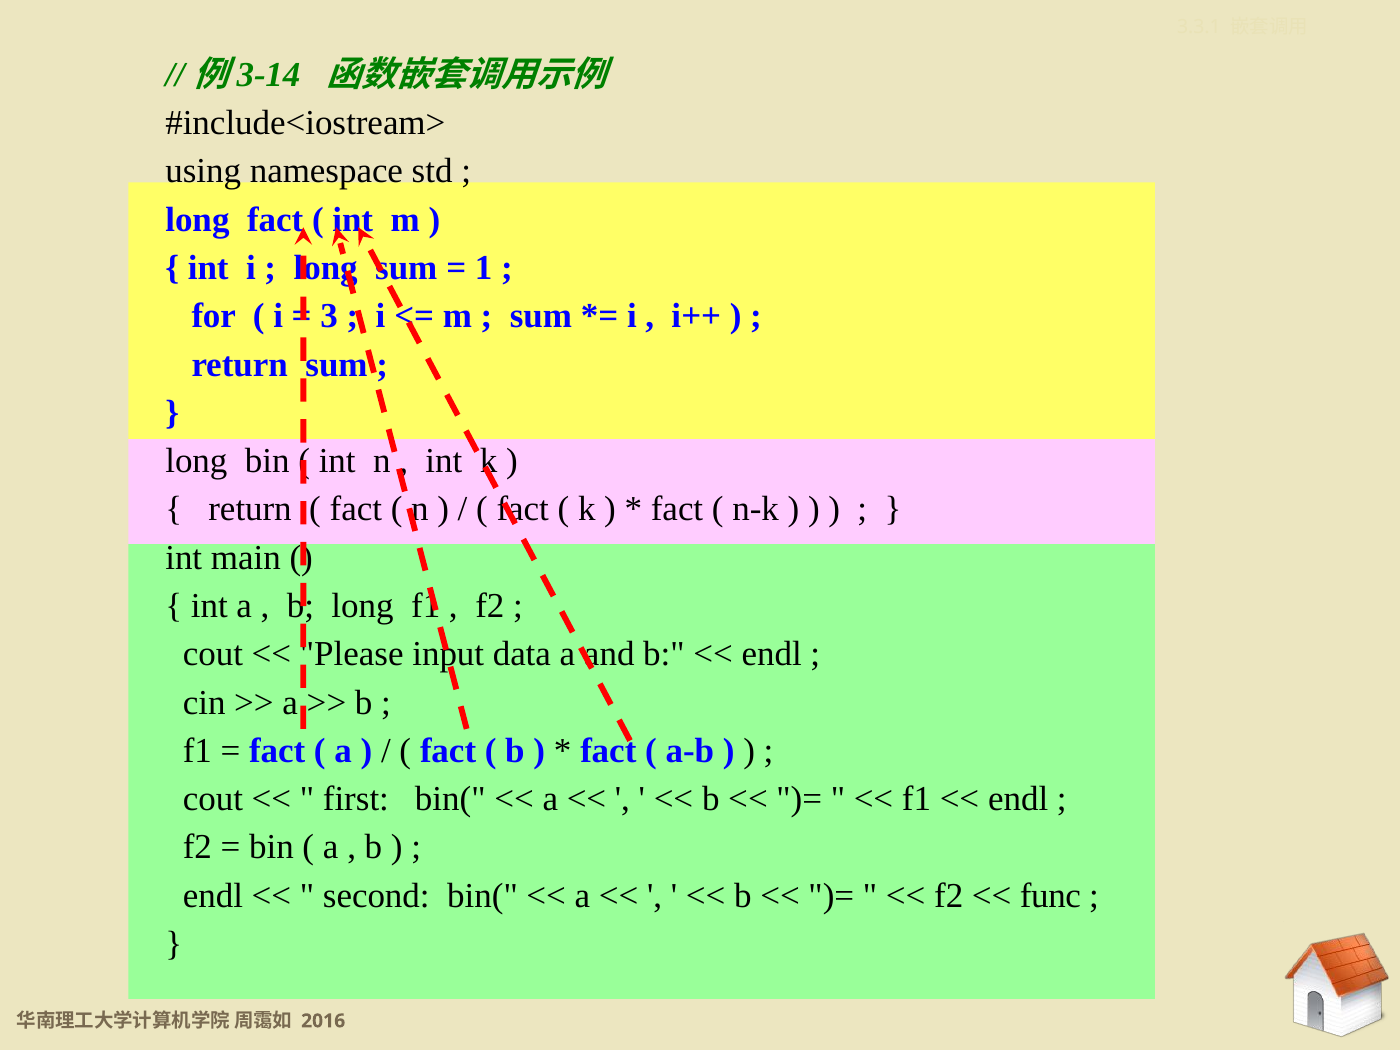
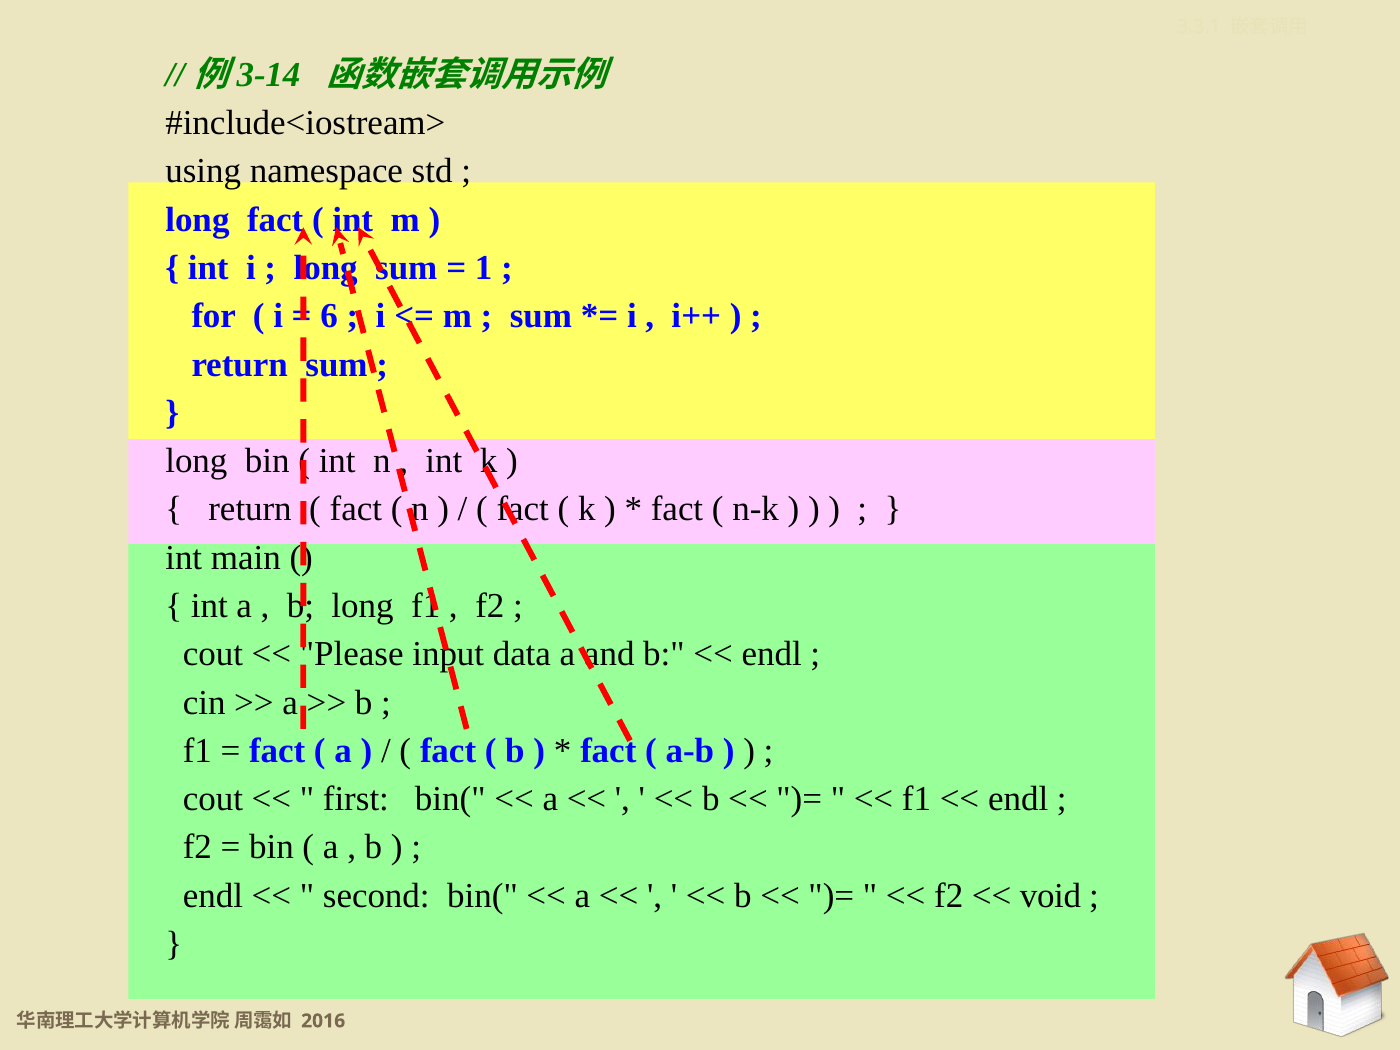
3: 3 -> 6
func: func -> void
